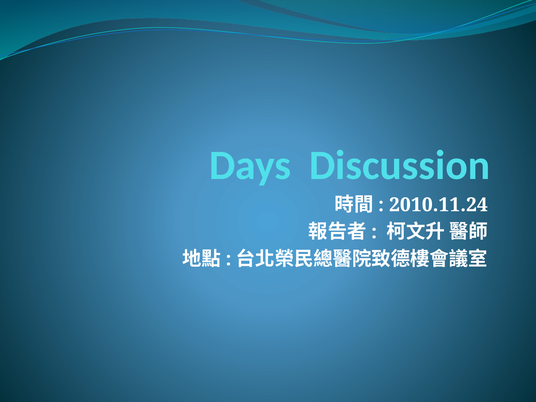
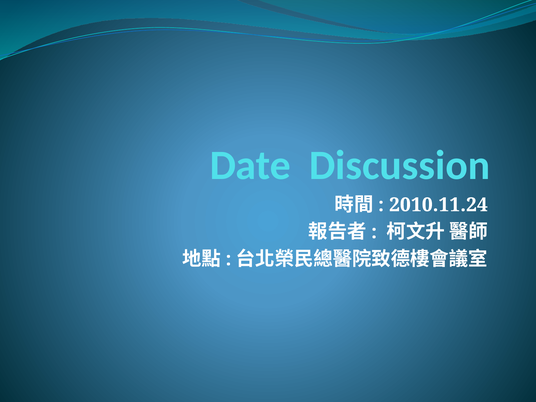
Days: Days -> Date
